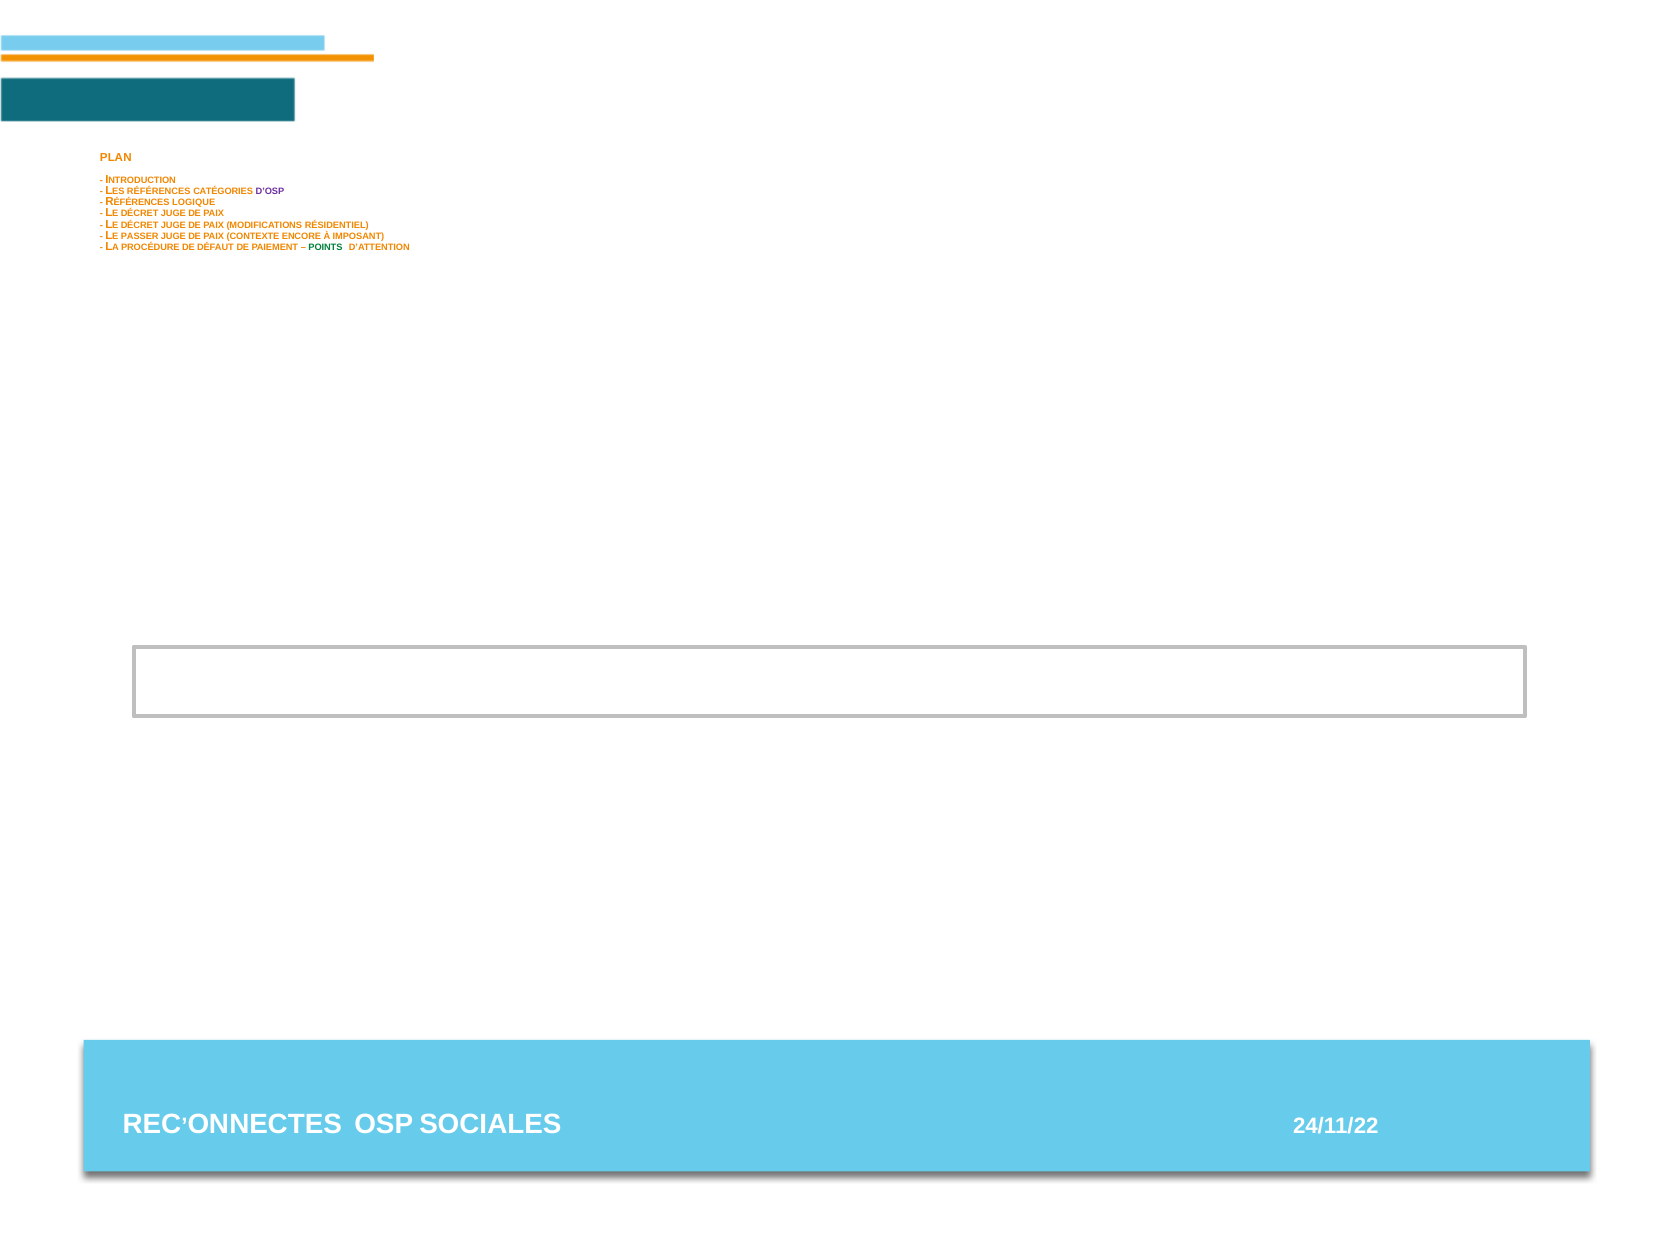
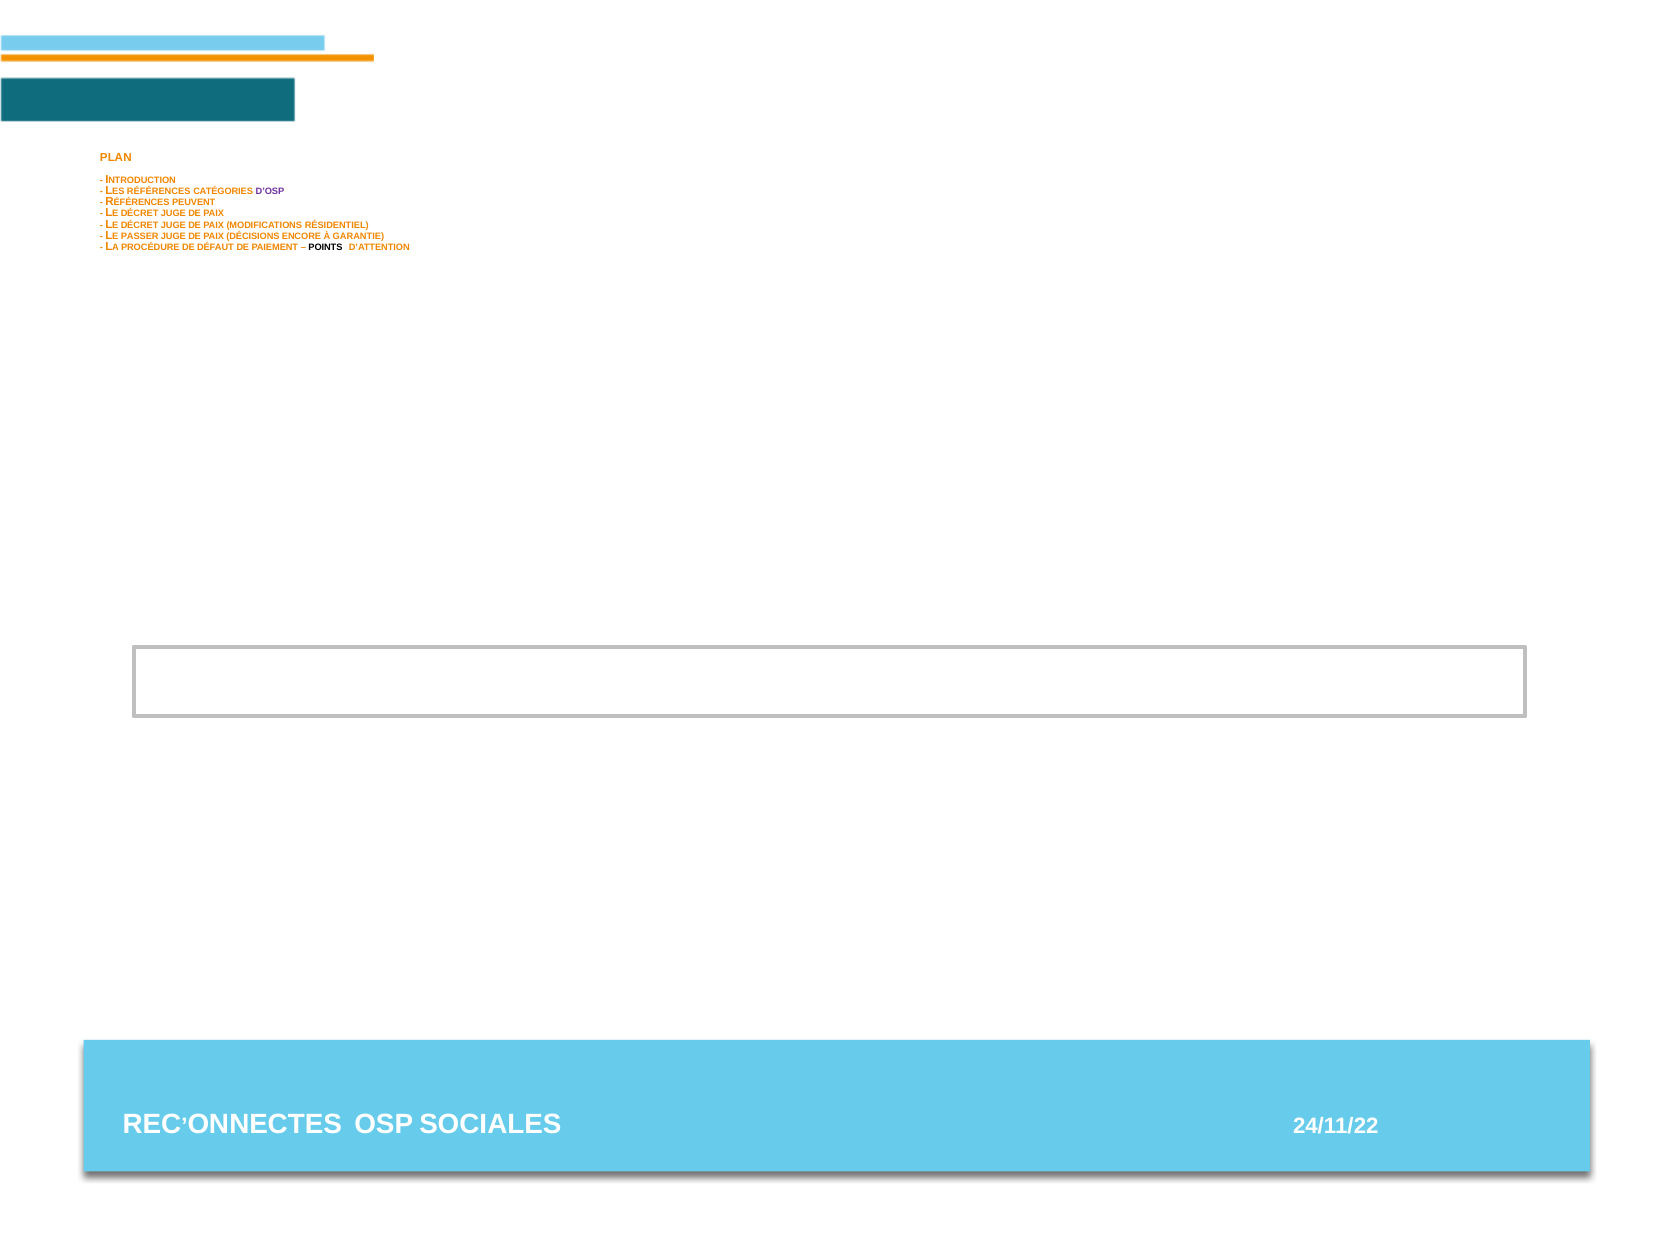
LOGIQUE: LOGIQUE -> PEUVENT
CONTEXTE: CONTEXTE -> DÉCISIONS
IMPOSANT: IMPOSANT -> GARANTIE
POINTS colour: green -> black
